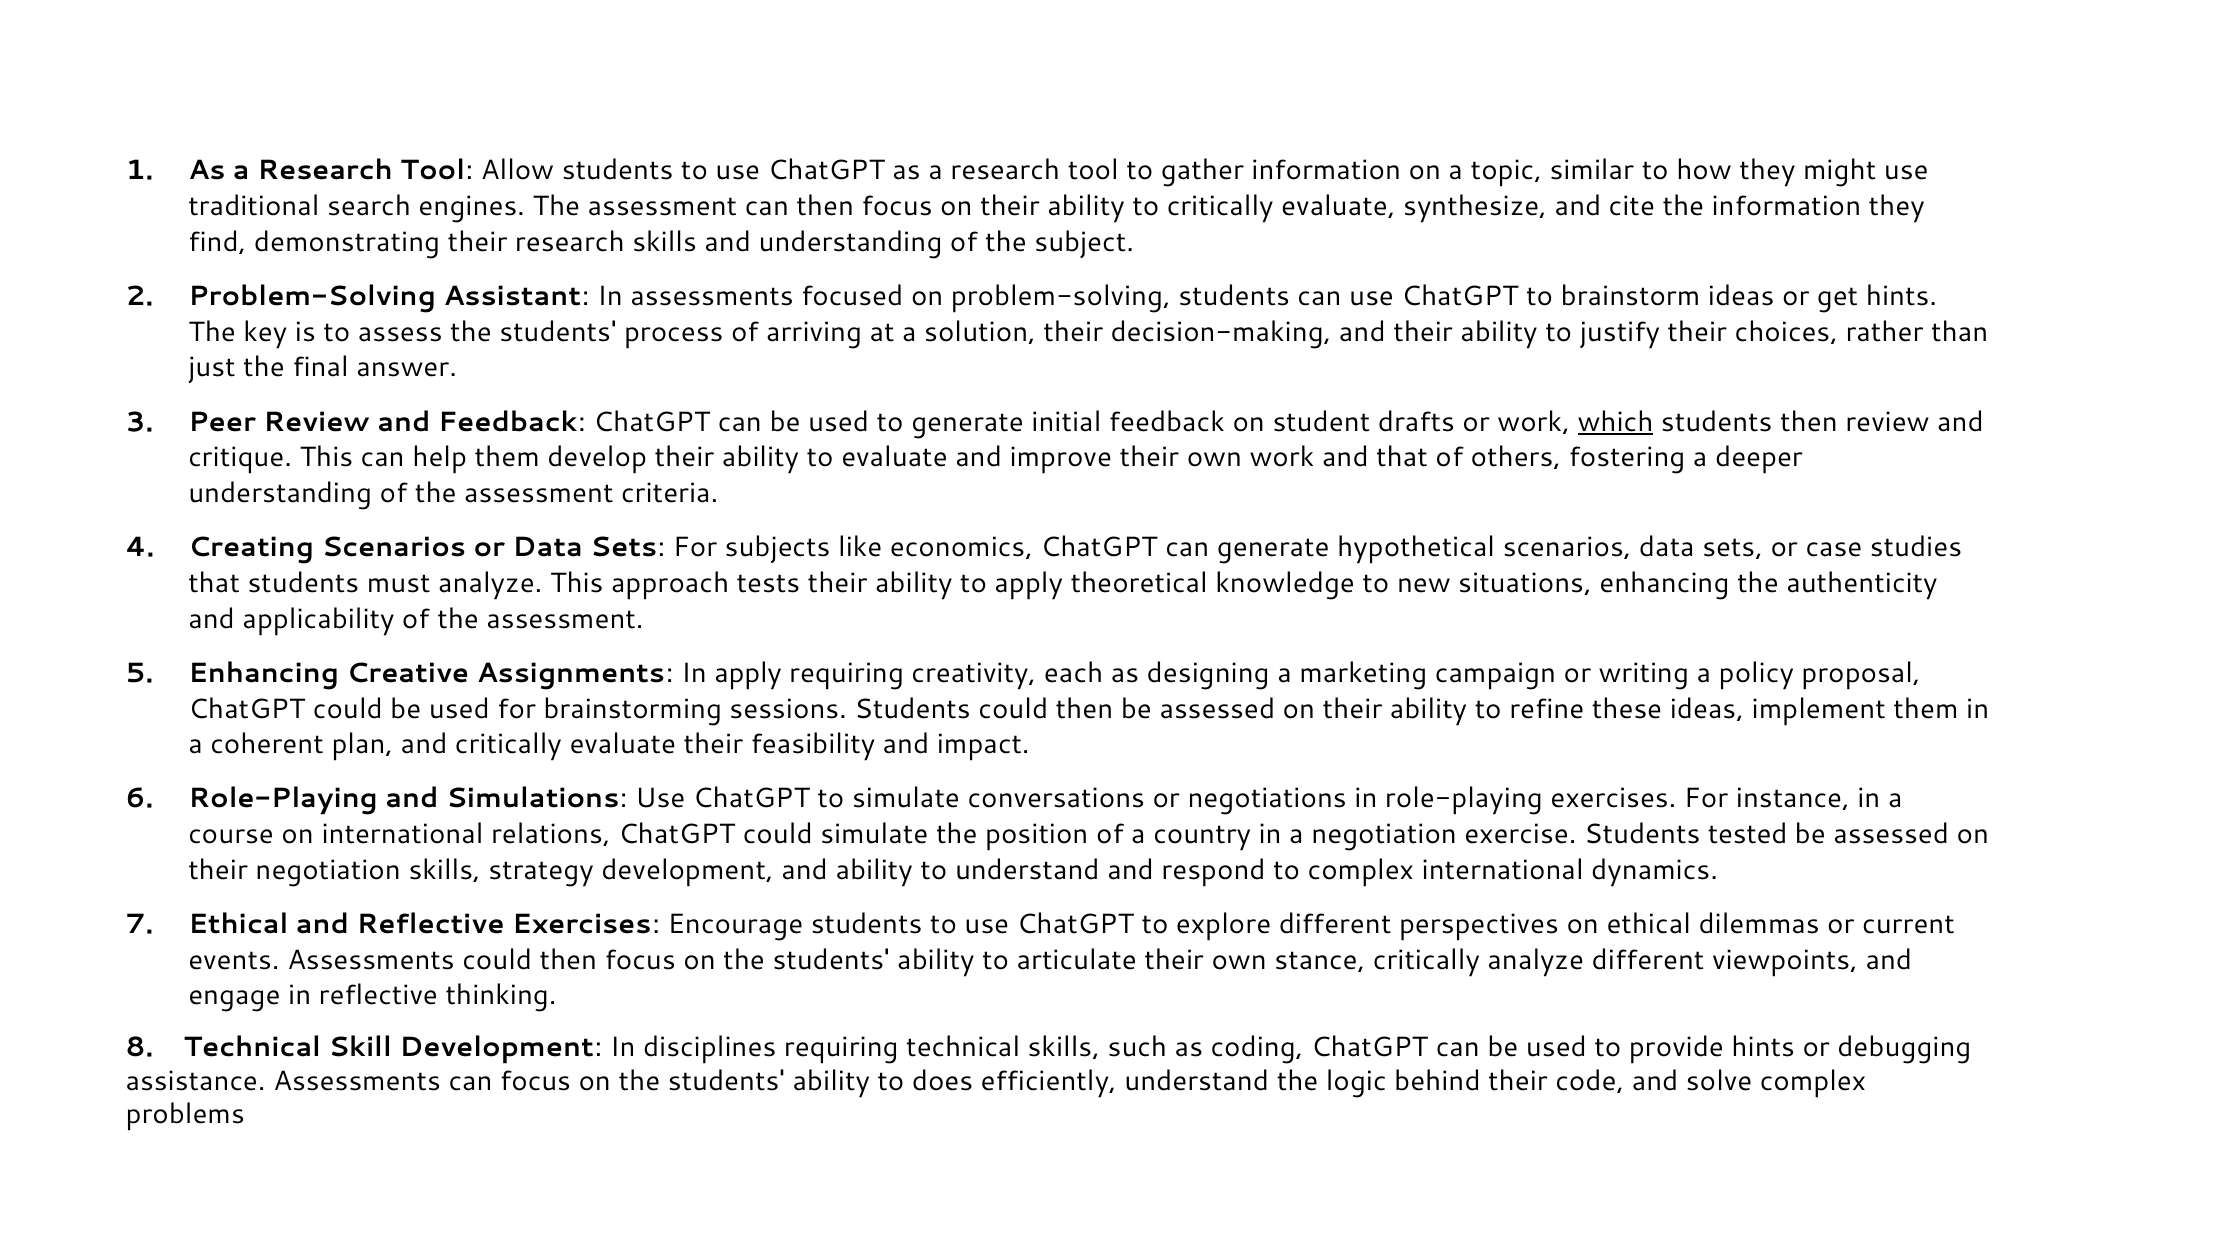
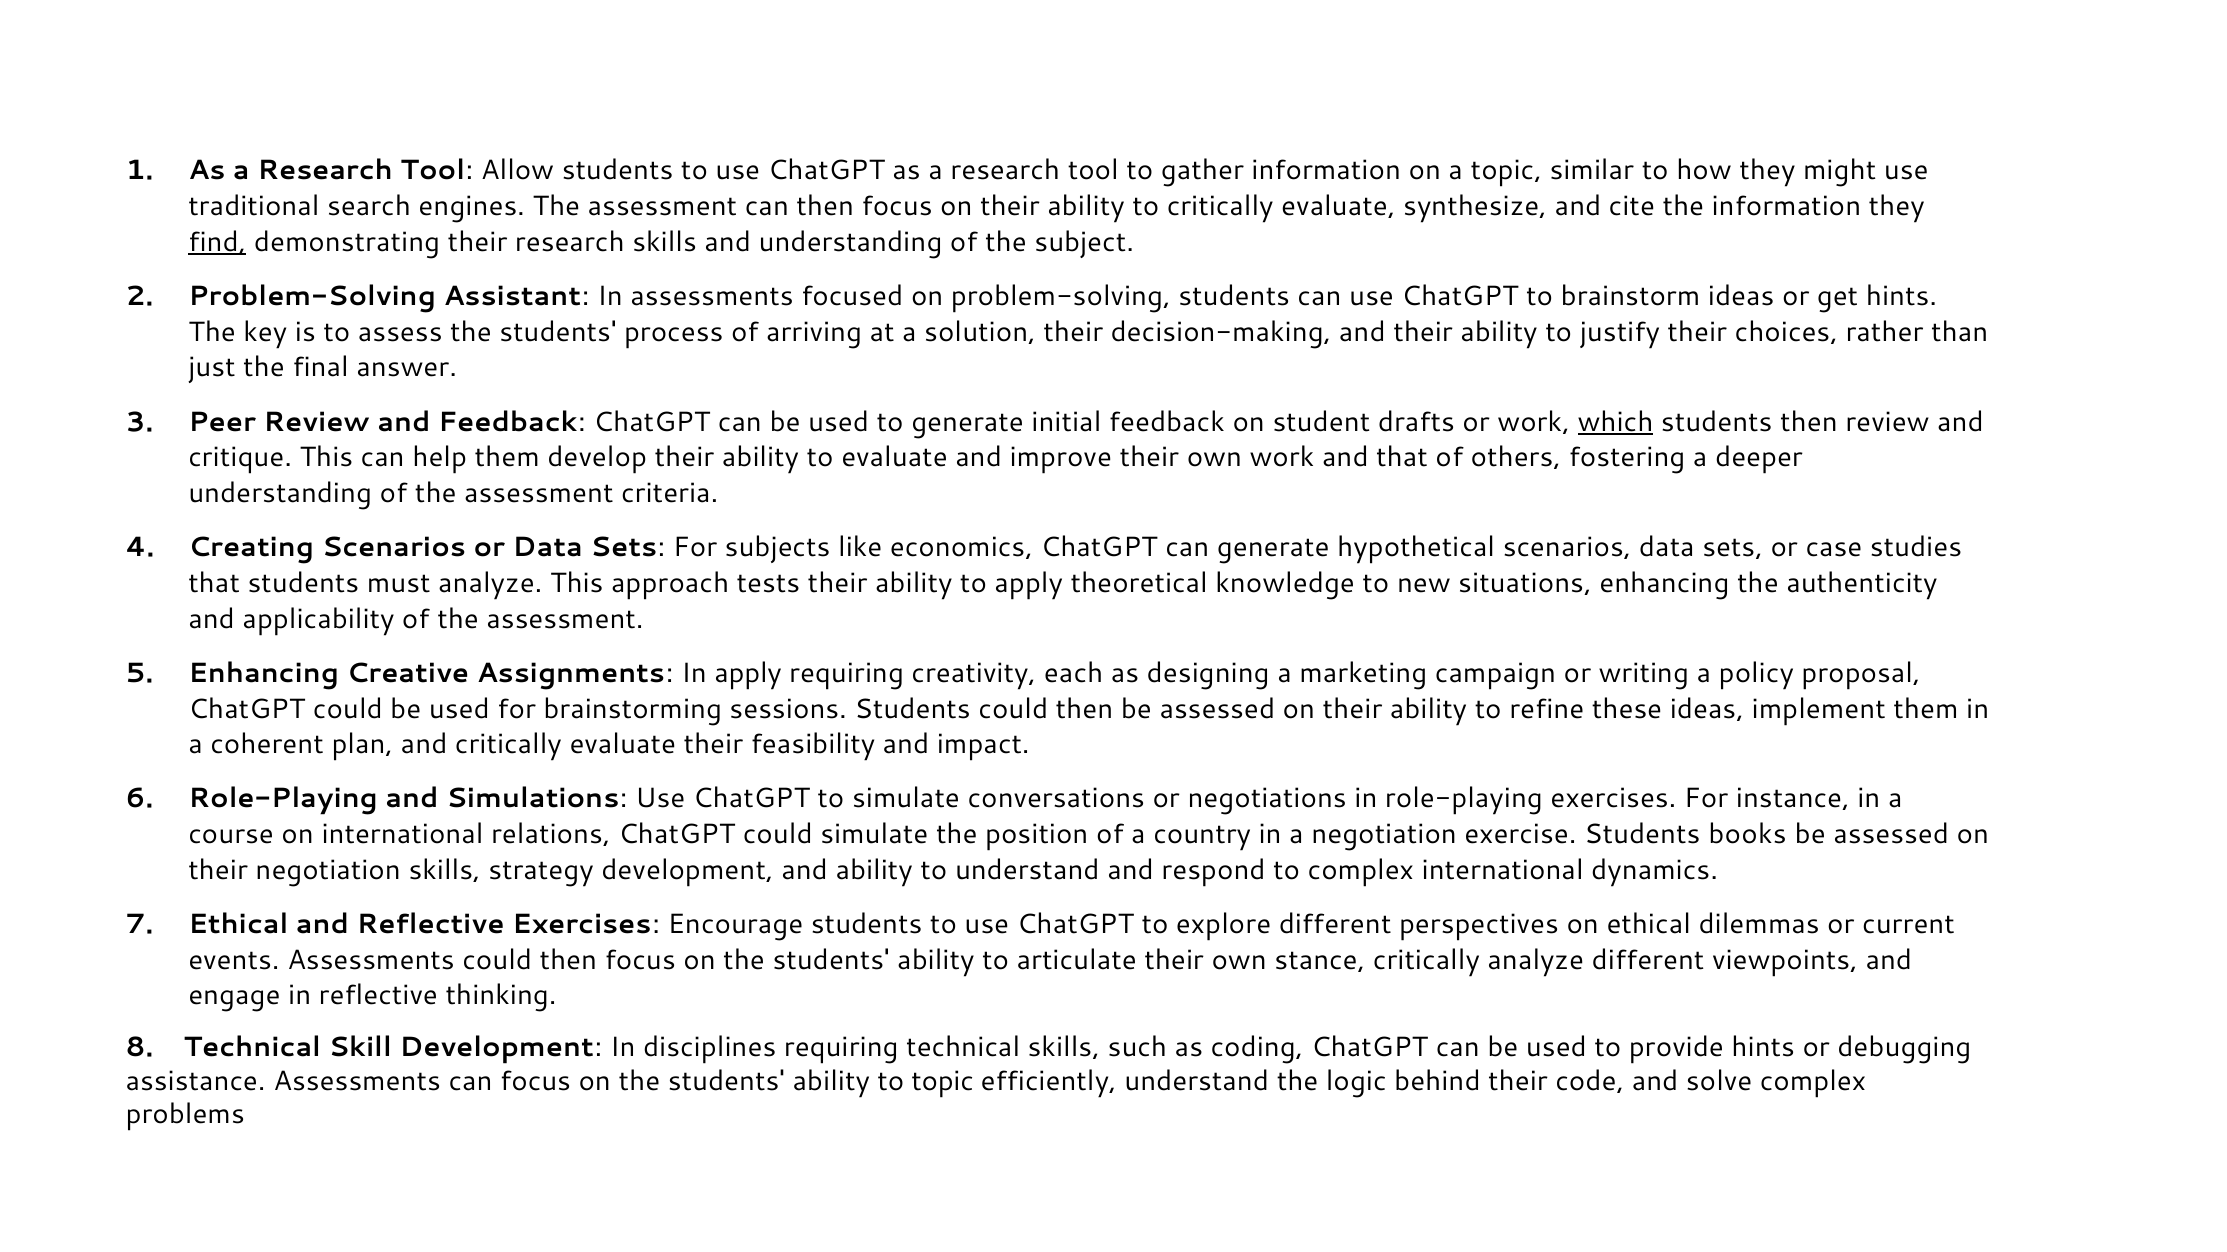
find underline: none -> present
tested: tested -> books
to does: does -> topic
